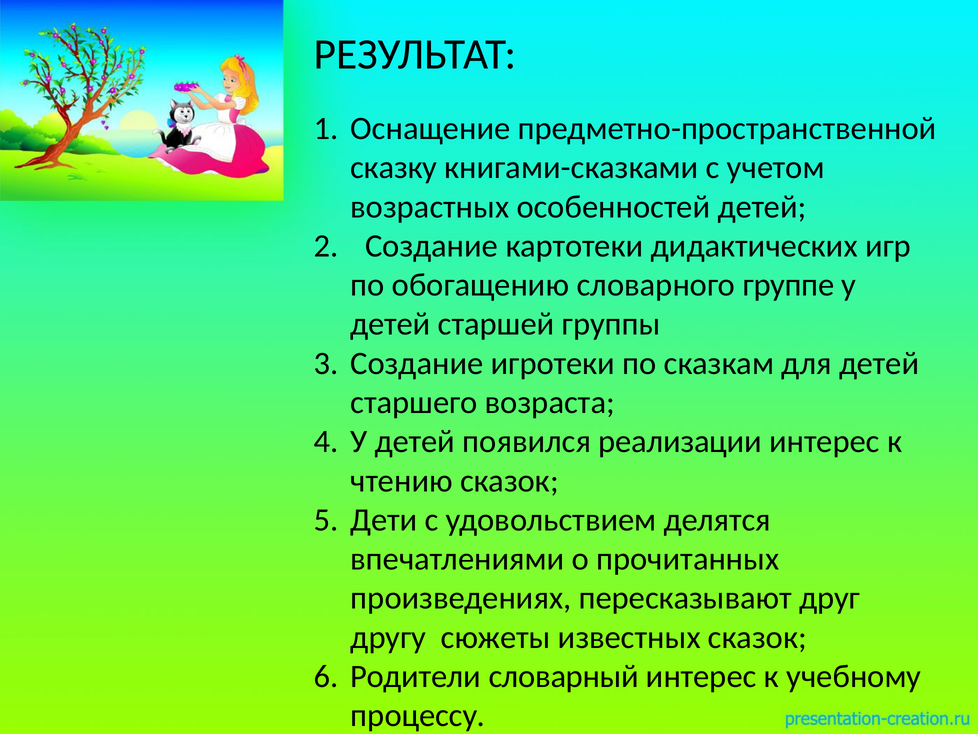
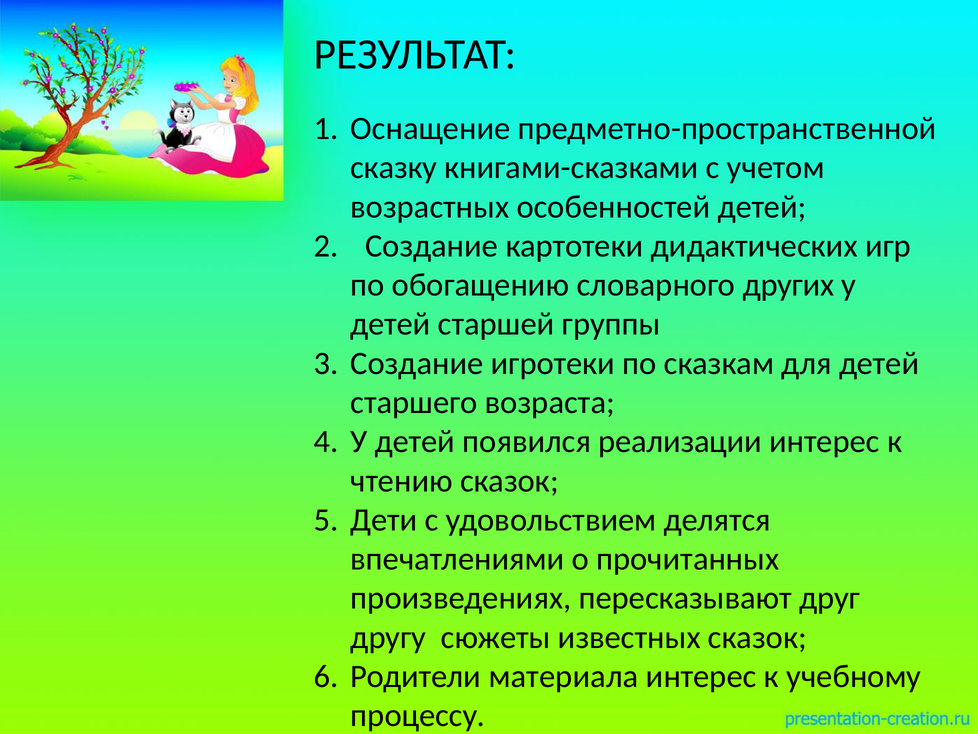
группе: группе -> других
словарный: словарный -> материала
